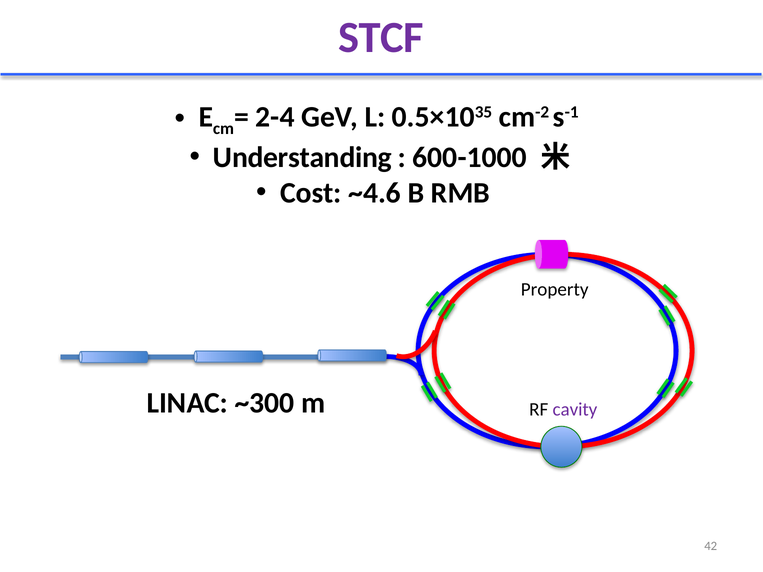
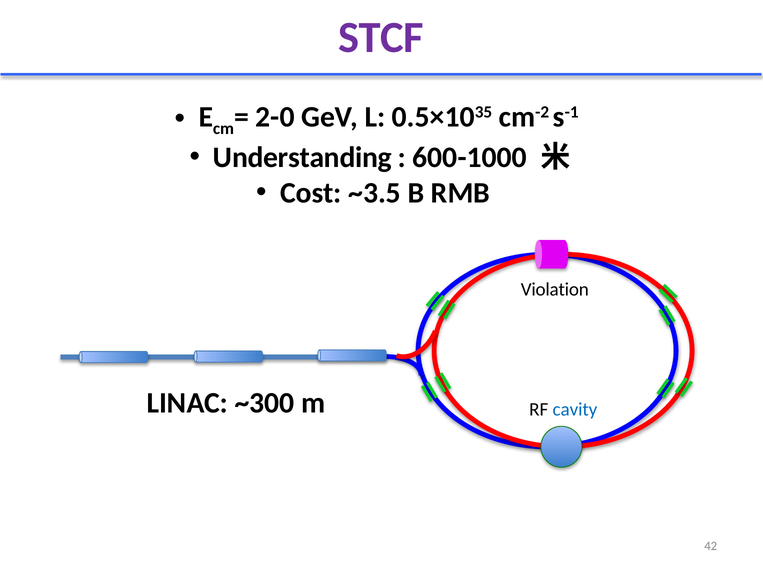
2-4: 2-4 -> 2-0
~4.6: ~4.6 -> ~3.5
Property: Property -> Violation
cavity colour: purple -> blue
